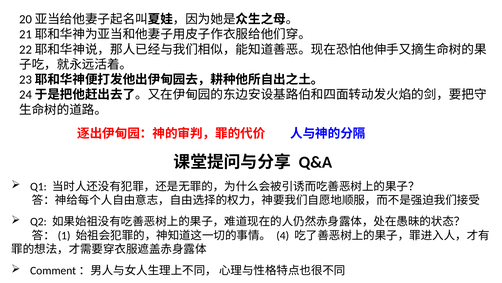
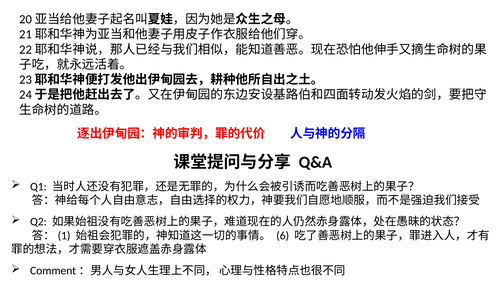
4: 4 -> 6
